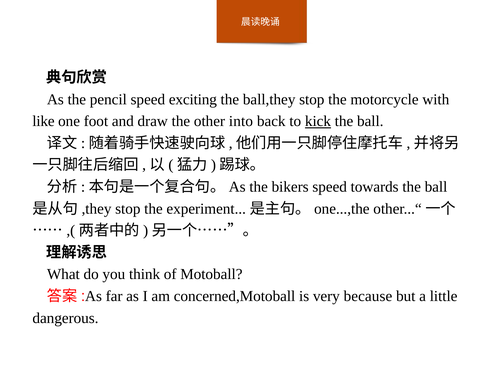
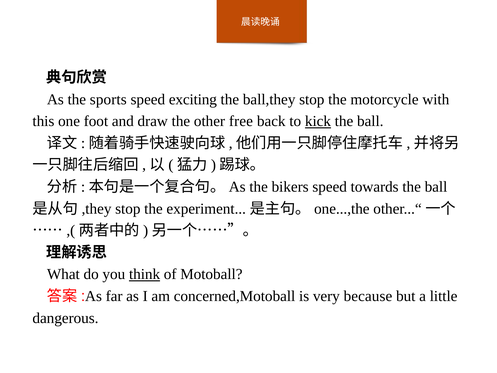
pencil: pencil -> sports
like: like -> this
into: into -> free
think underline: none -> present
